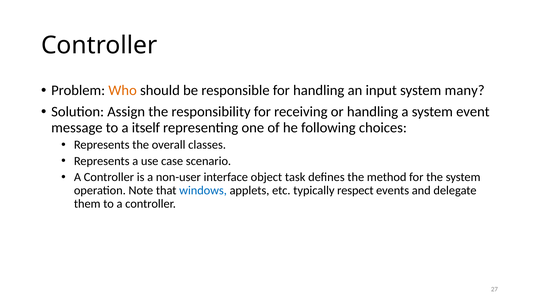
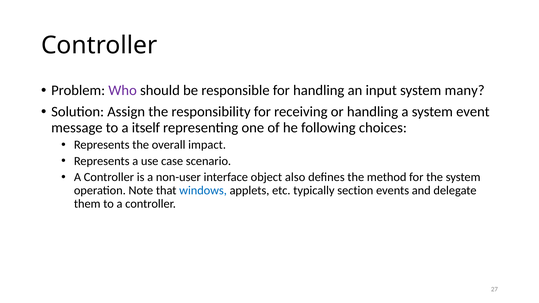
Who colour: orange -> purple
classes: classes -> impact
task: task -> also
respect: respect -> section
